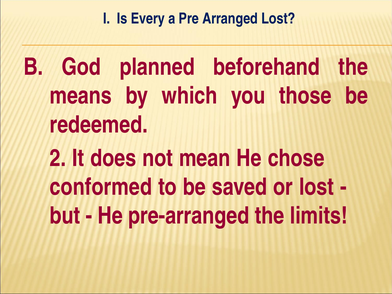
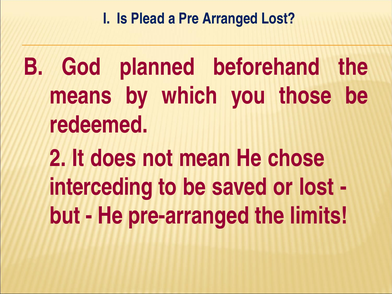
Every: Every -> Plead
conformed: conformed -> interceding
